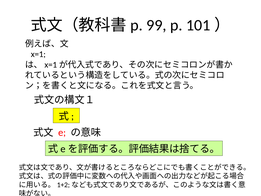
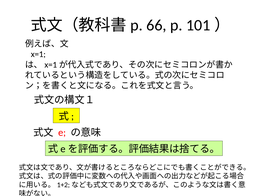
99: 99 -> 66
